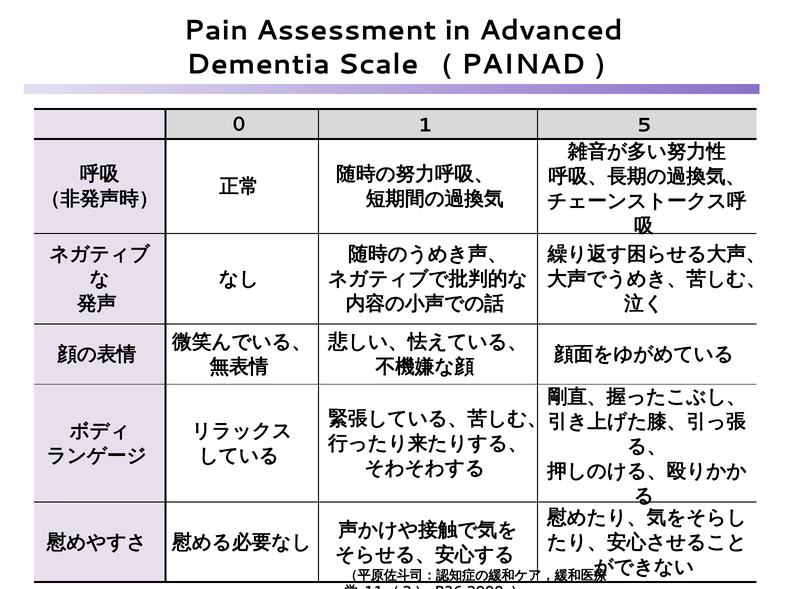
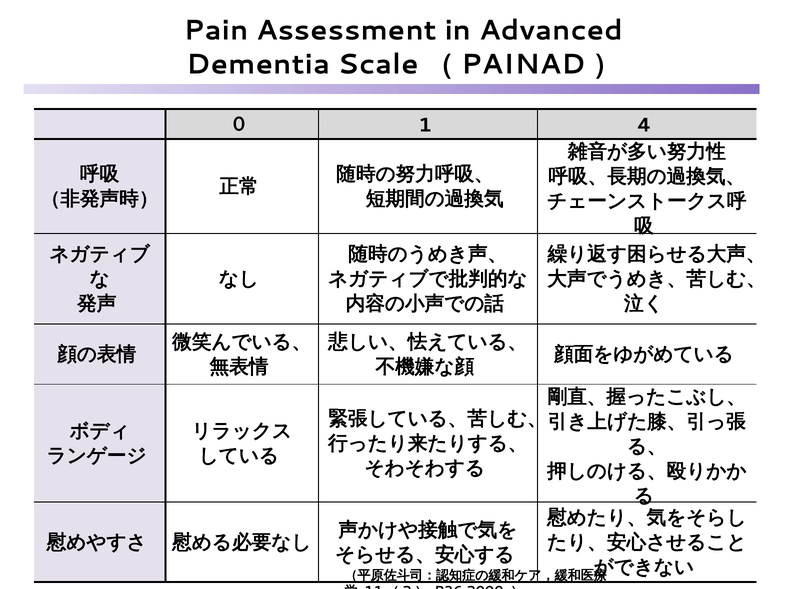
5: 5 -> 4
